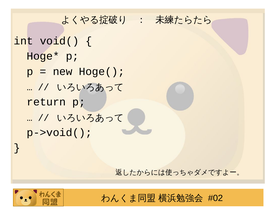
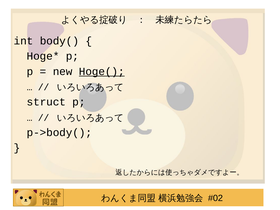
void(: void( -> body(
Hoge( underline: none -> present
return: return -> struct
p->void(: p->void( -> p->body(
